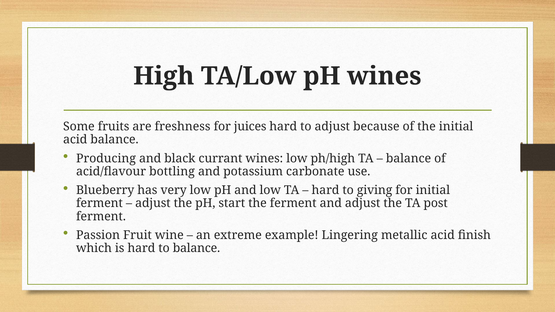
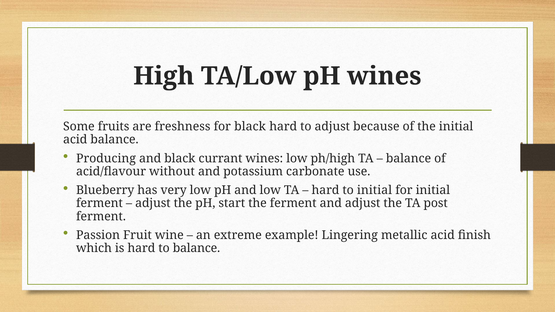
for juices: juices -> black
bottling: bottling -> without
to giving: giving -> initial
